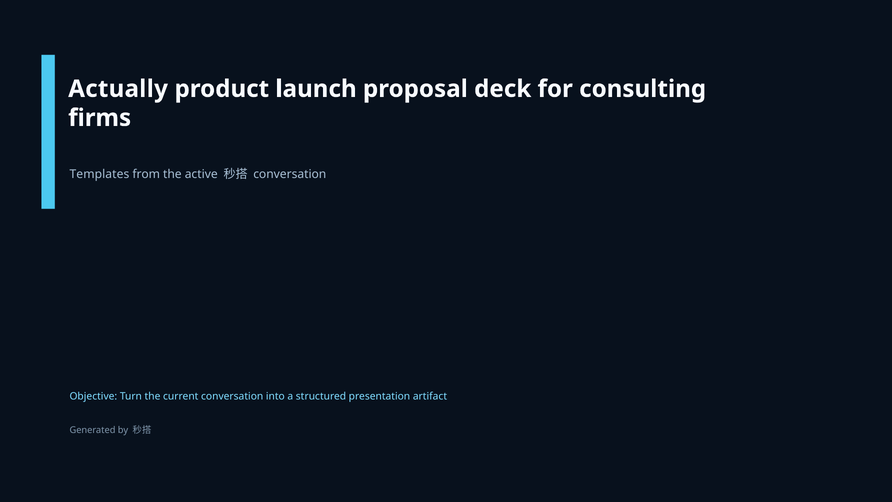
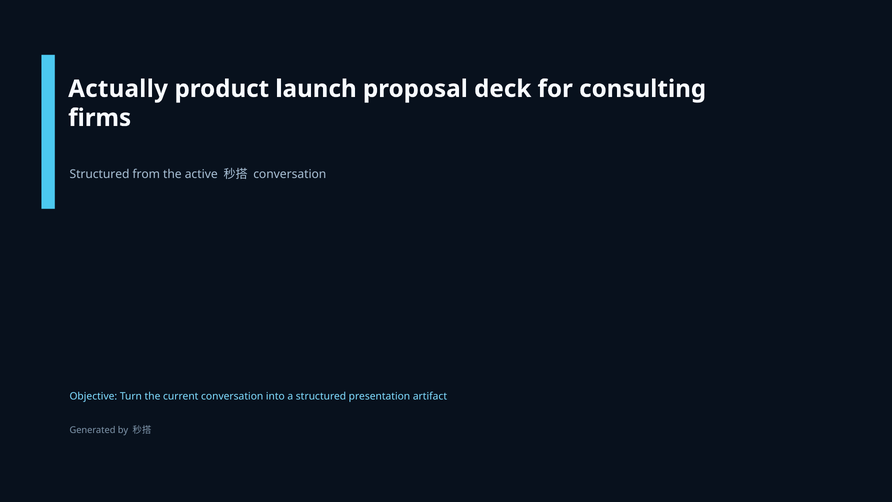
Templates at (99, 174): Templates -> Structured
